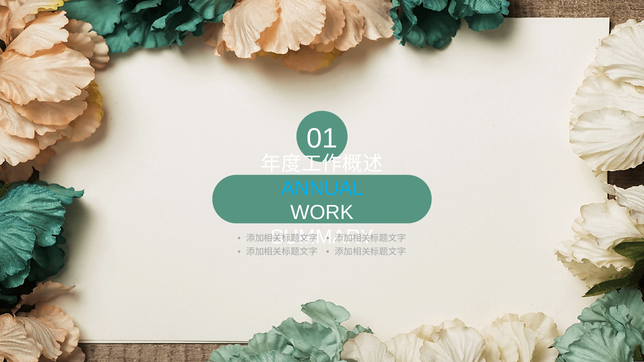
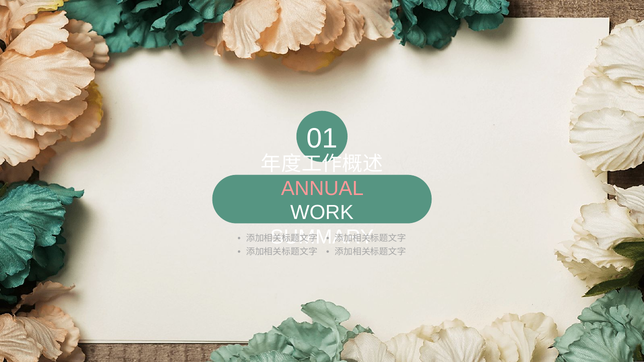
ANNUAL colour: light blue -> pink
